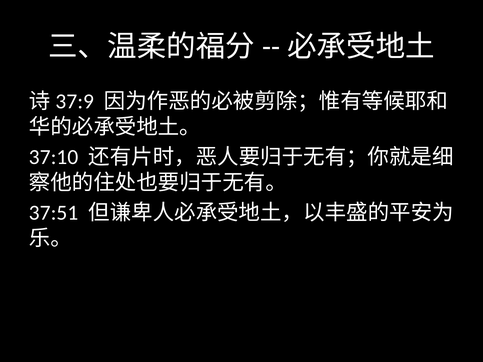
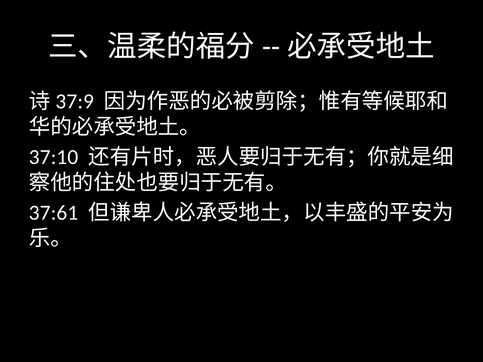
37:51: 37:51 -> 37:61
